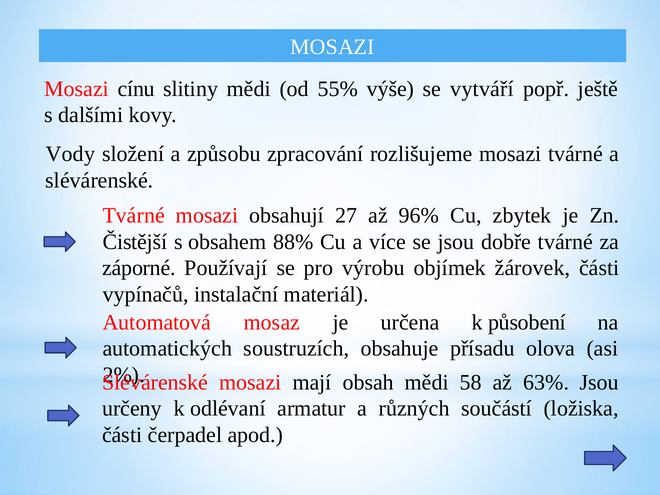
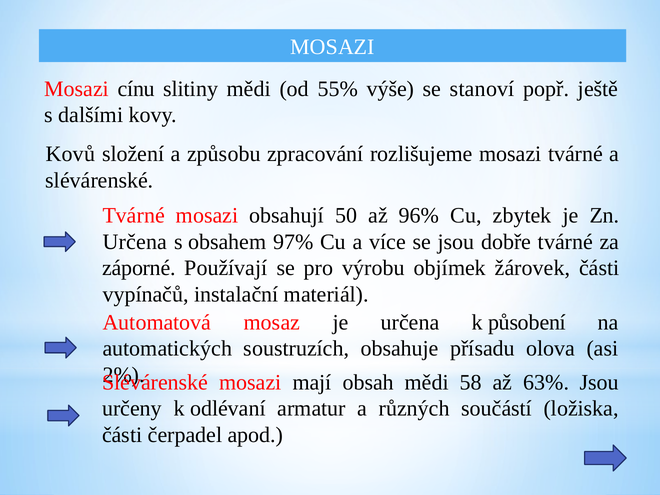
vytváří: vytváří -> stanoví
Vody: Vody -> Kovů
27: 27 -> 50
Čistější at (135, 242): Čistější -> Určena
88%: 88% -> 97%
